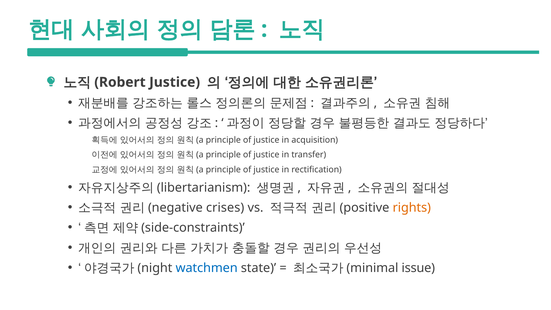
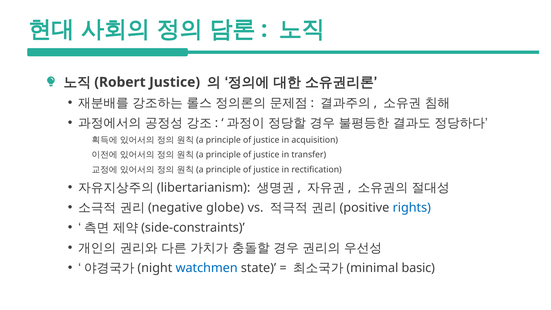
crises: crises -> globe
rights colour: orange -> blue
issue: issue -> basic
